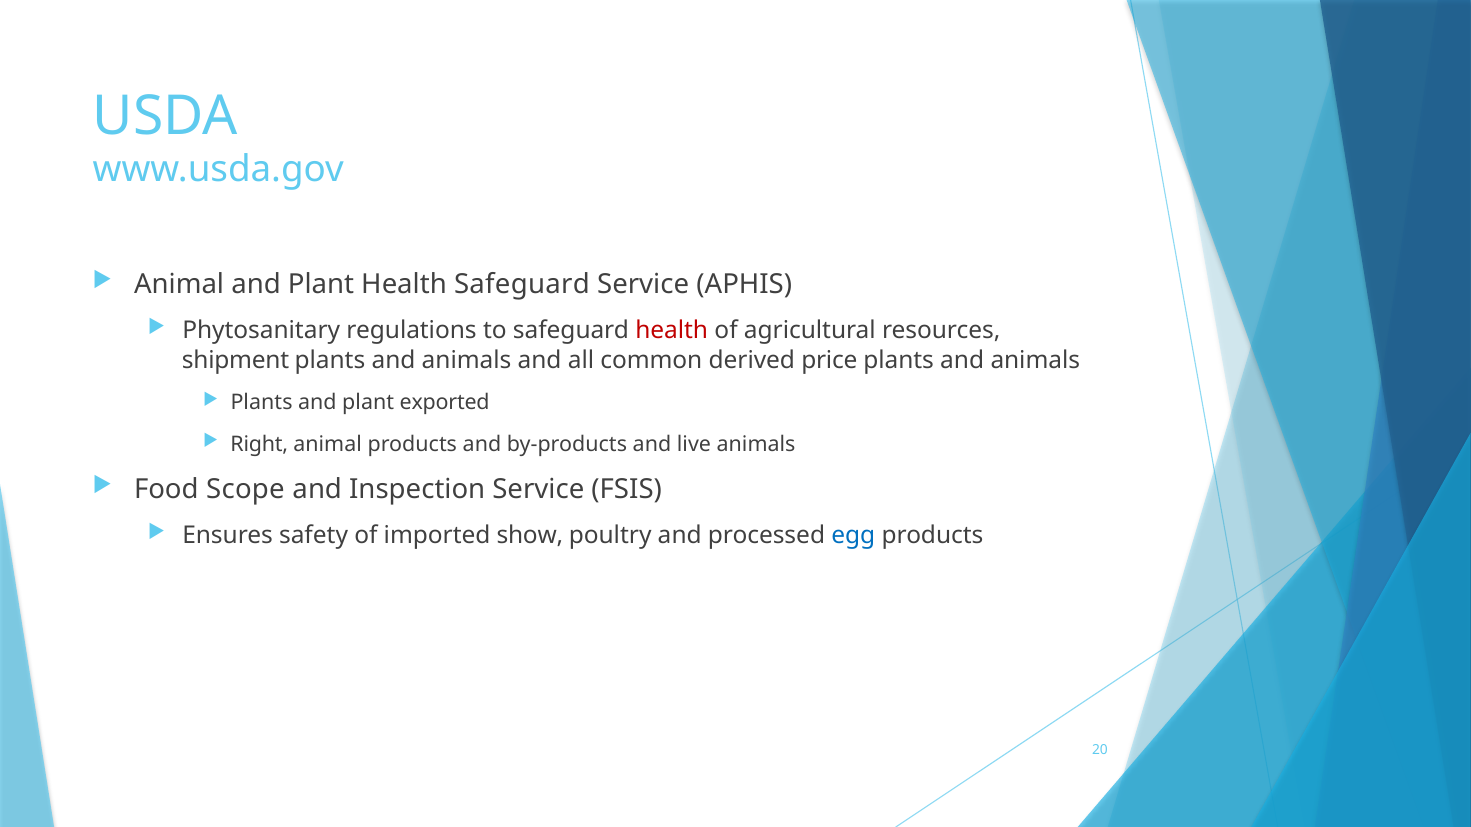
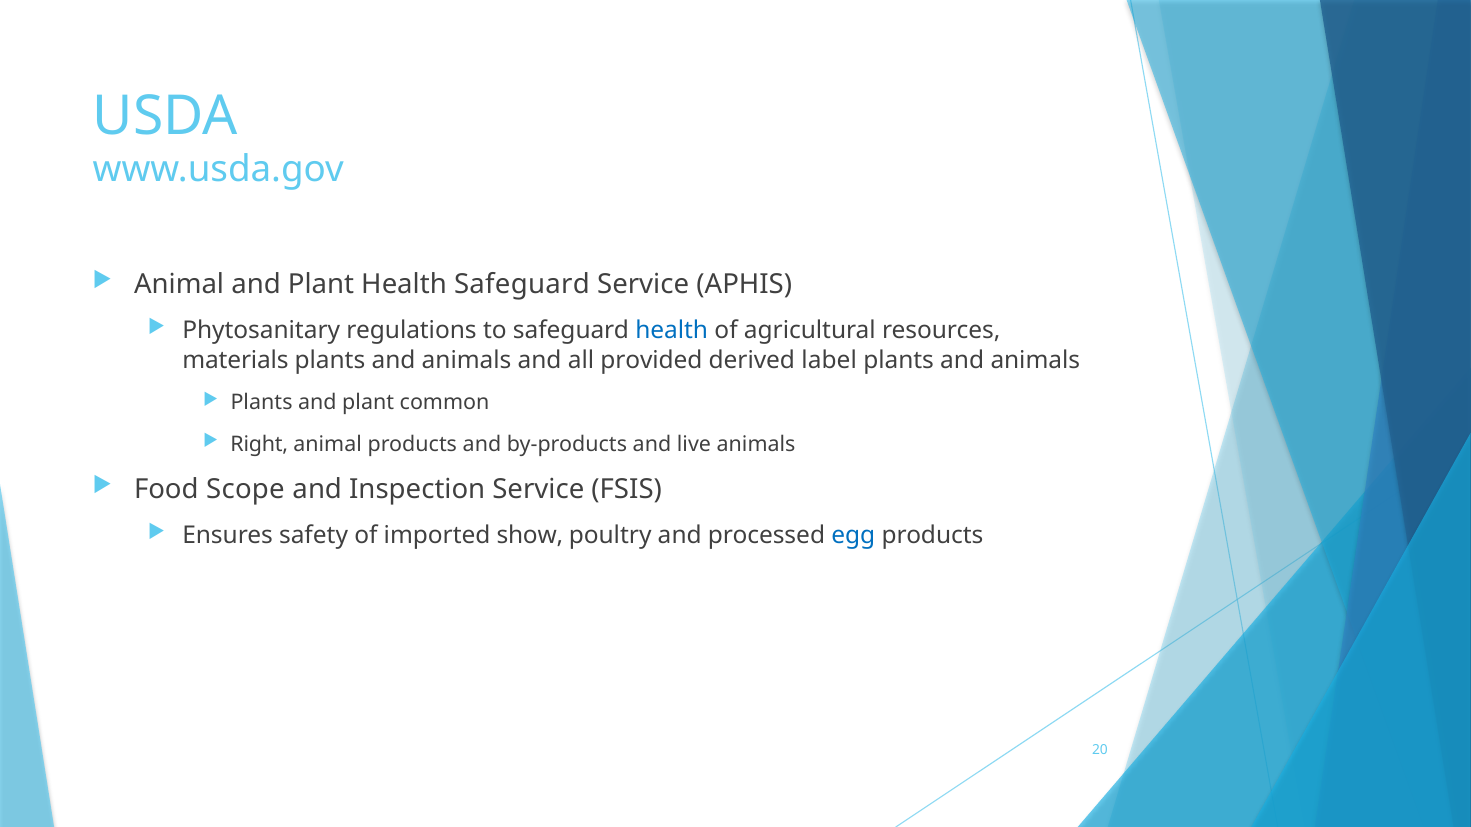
health at (672, 331) colour: red -> blue
shipment: shipment -> materials
common: common -> provided
price: price -> label
exported: exported -> common
